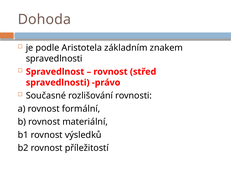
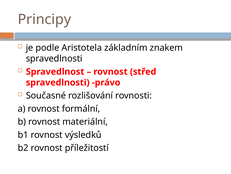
Dohoda: Dohoda -> Principy
